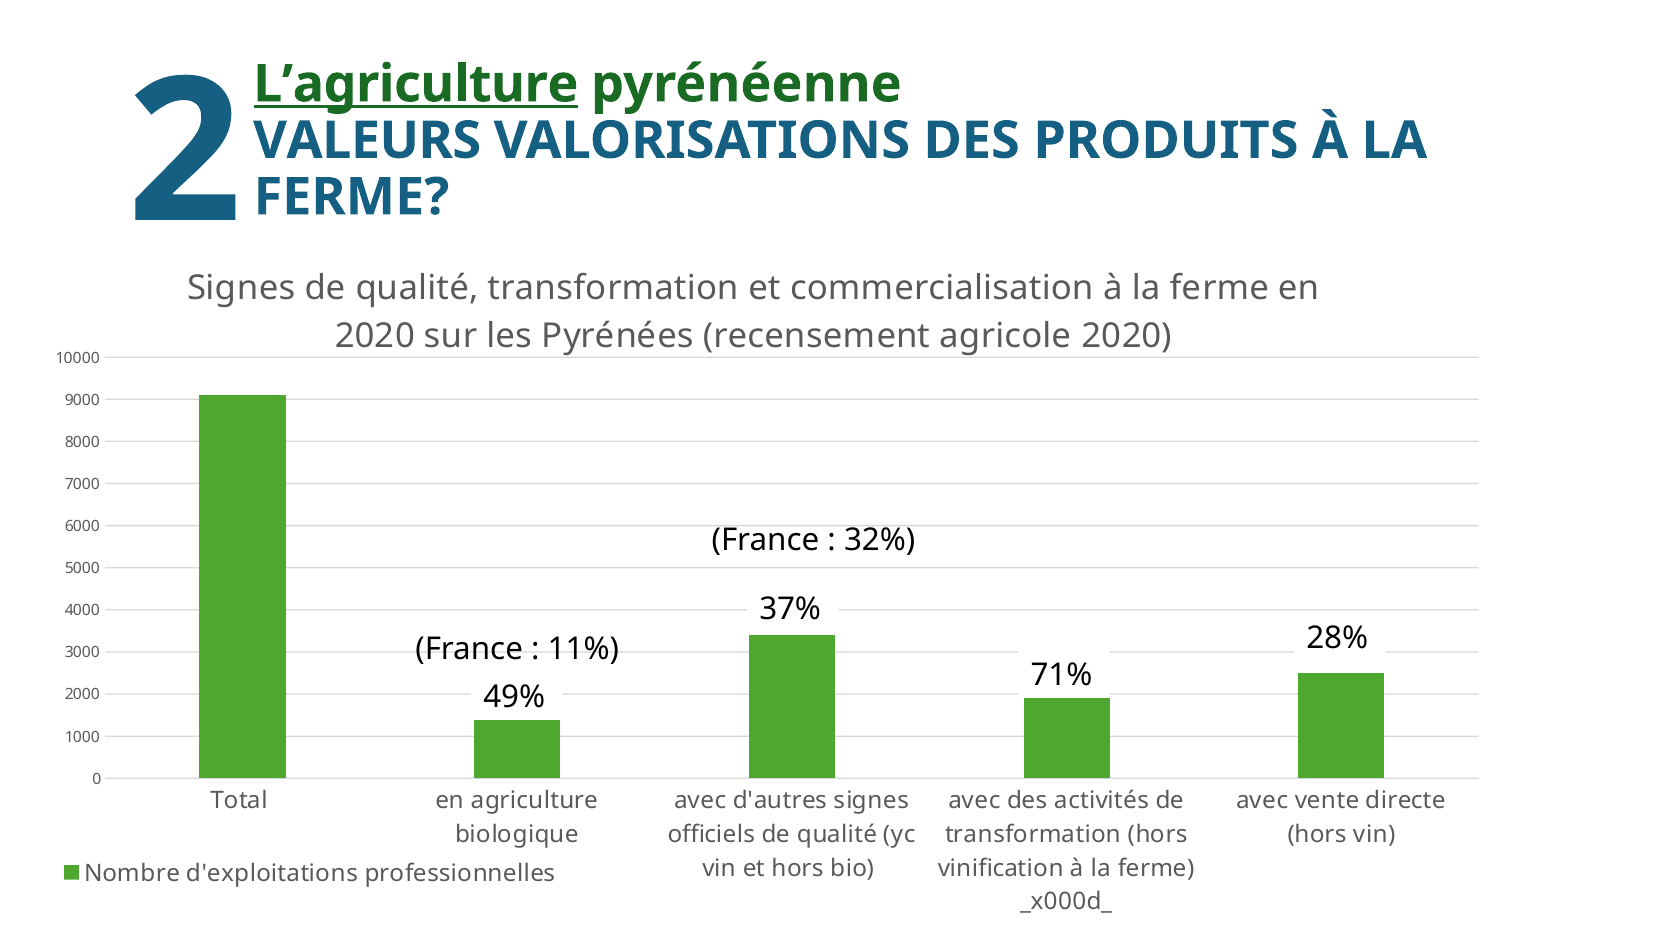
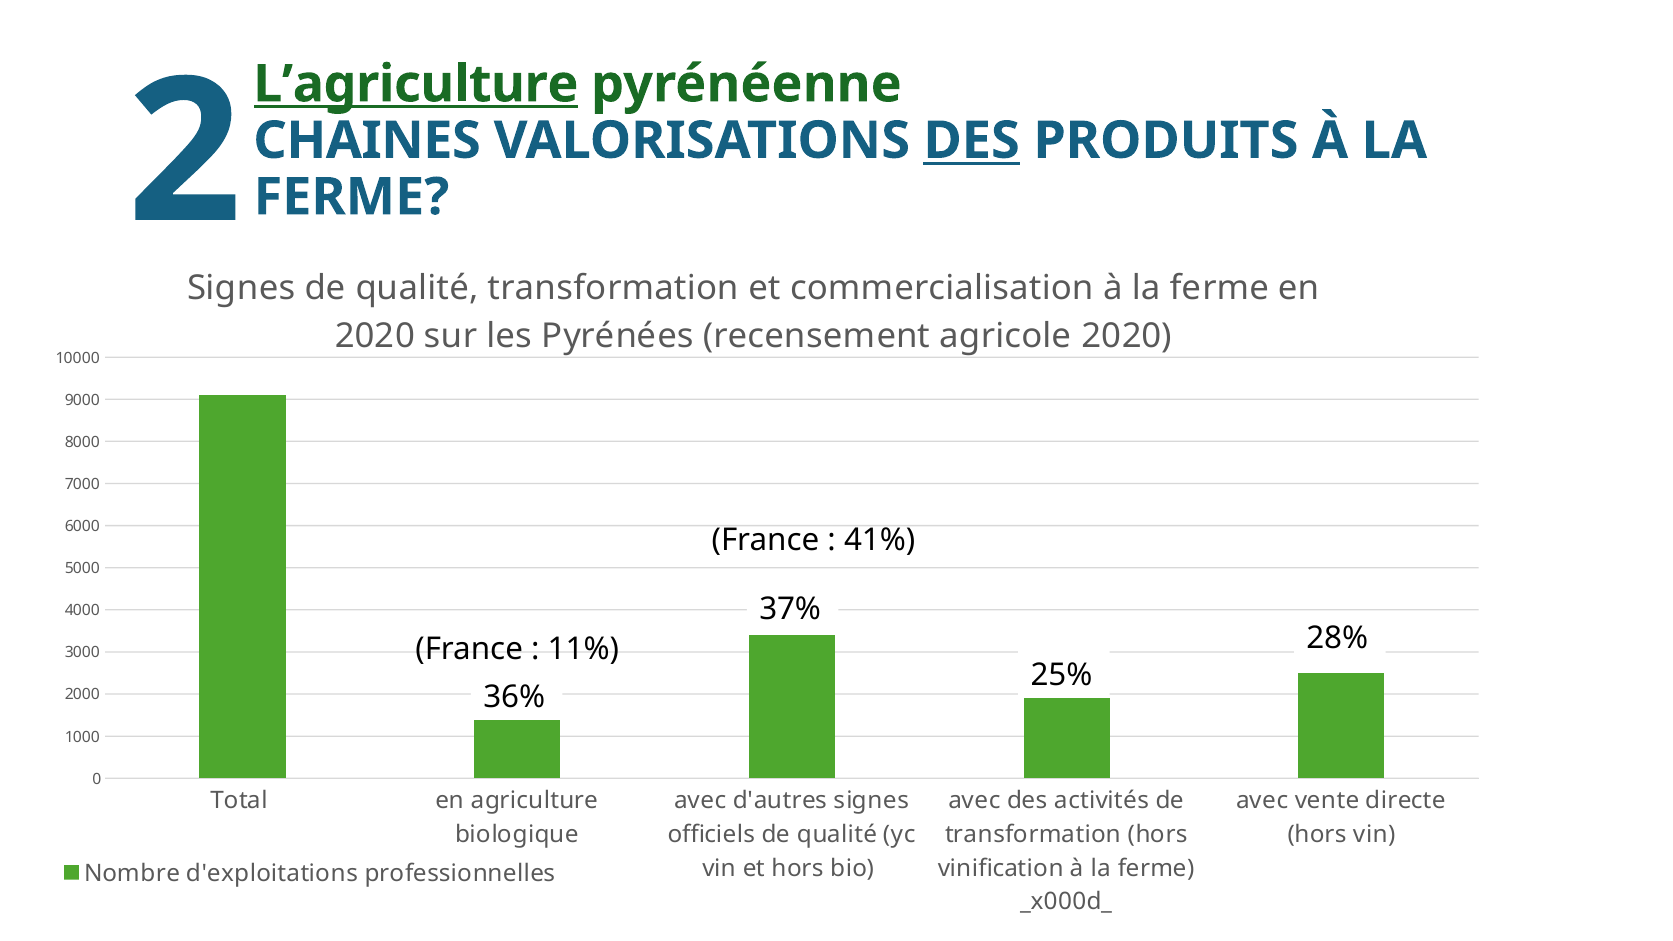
VALEURS: VALEURS -> CHAINES
DES at (972, 141) underline: none -> present
32%: 32% -> 41%
71%: 71% -> 25%
49%: 49% -> 36%
